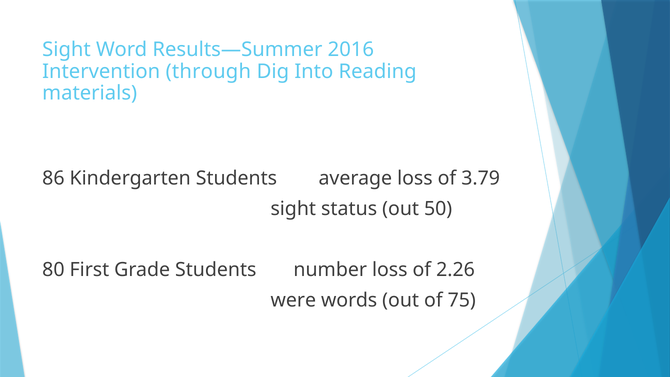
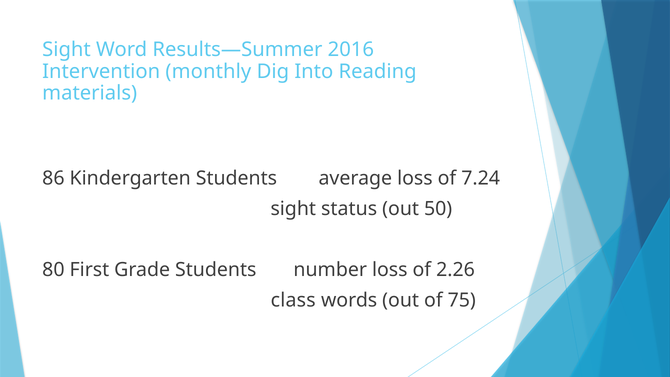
through: through -> monthly
3.79: 3.79 -> 7.24
were: were -> class
